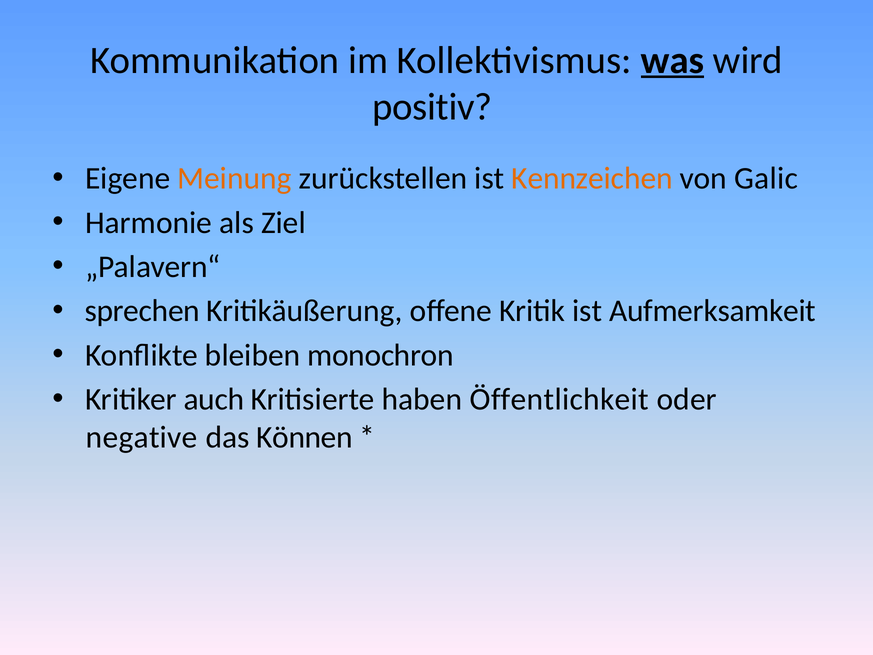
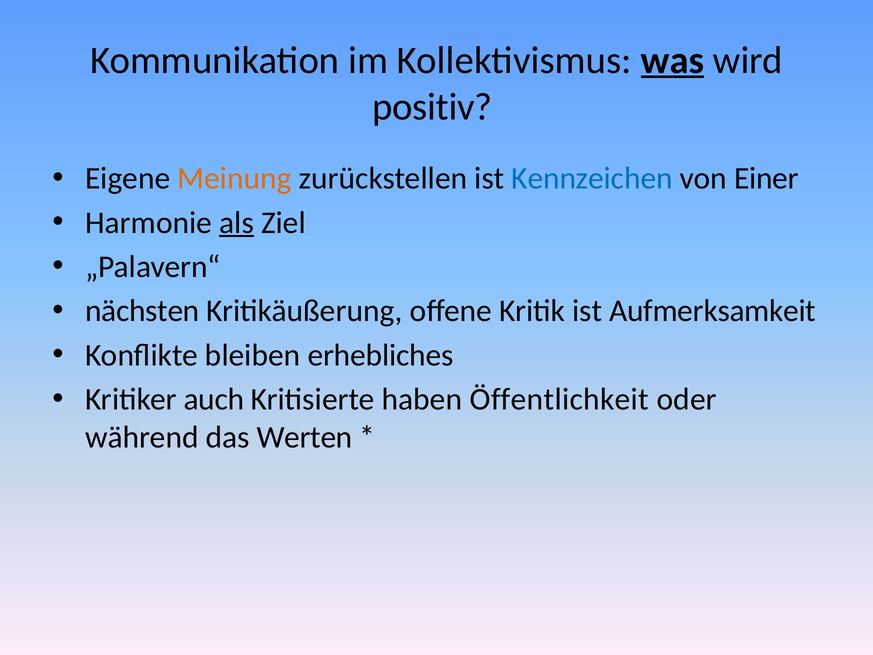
Kennzeichen colour: orange -> blue
Galic: Galic -> Einer
als underline: none -> present
sprechen: sprechen -> nächsten
monochron: monochron -> erhebliches
negative: negative -> während
Können: Können -> Werten
